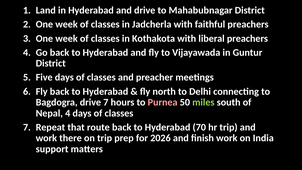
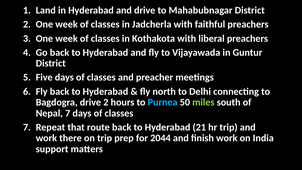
drive 7: 7 -> 2
Purnea colour: pink -> light blue
Nepal 4: 4 -> 7
70: 70 -> 21
2026: 2026 -> 2044
